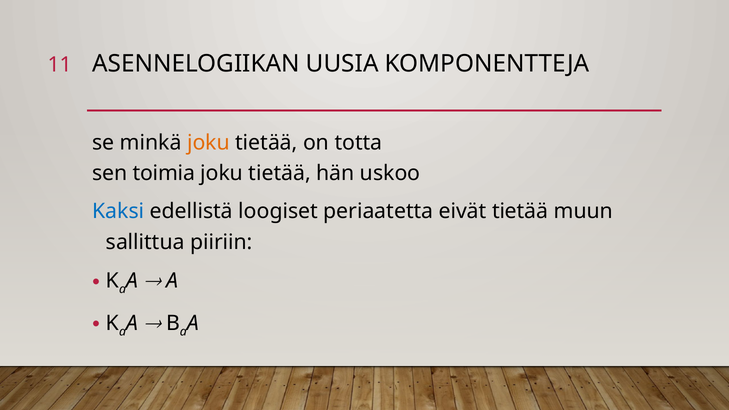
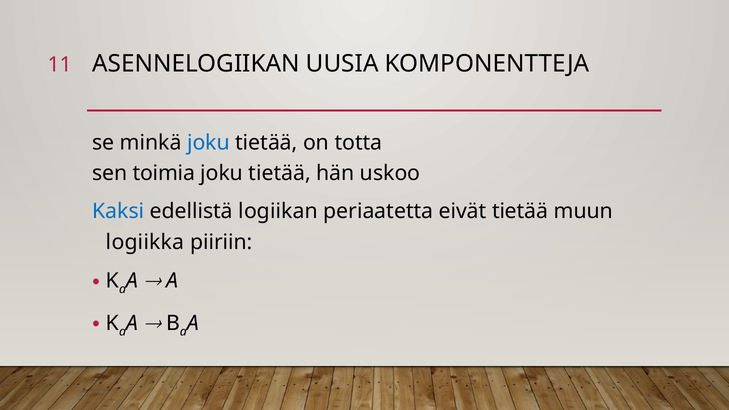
joku at (208, 143) colour: orange -> blue
loogiset: loogiset -> logiikan
sallittua: sallittua -> logiikka
